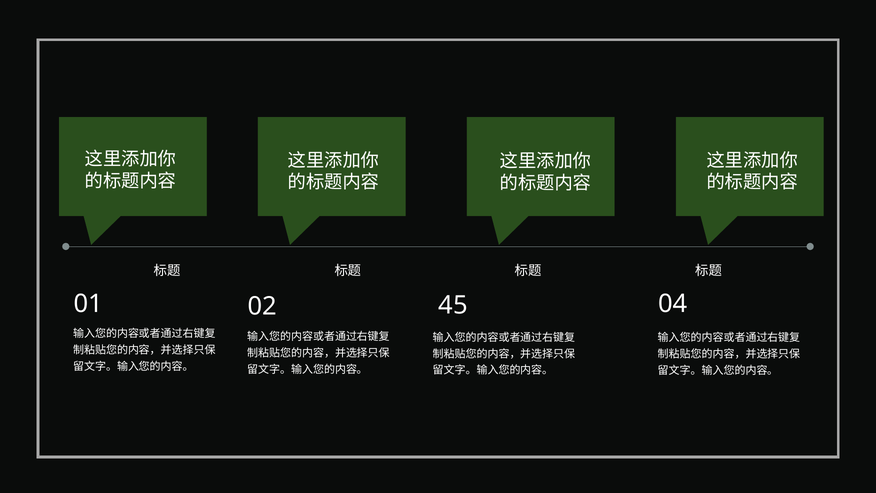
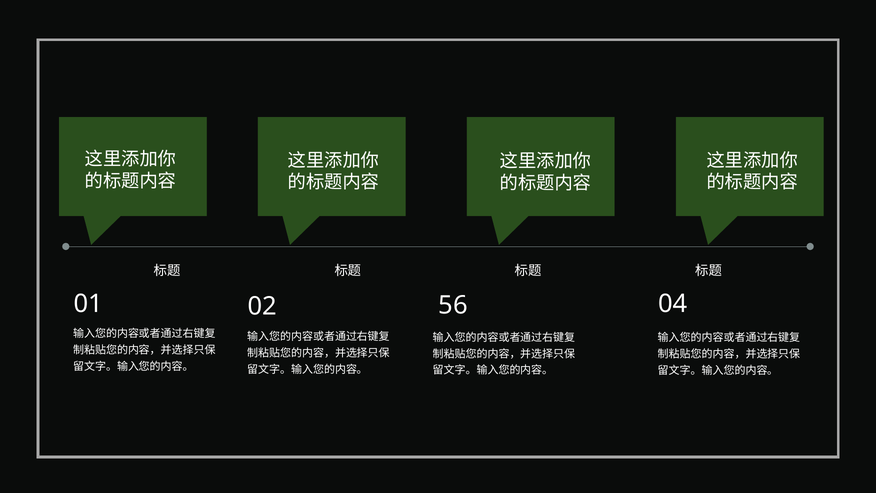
45: 45 -> 56
